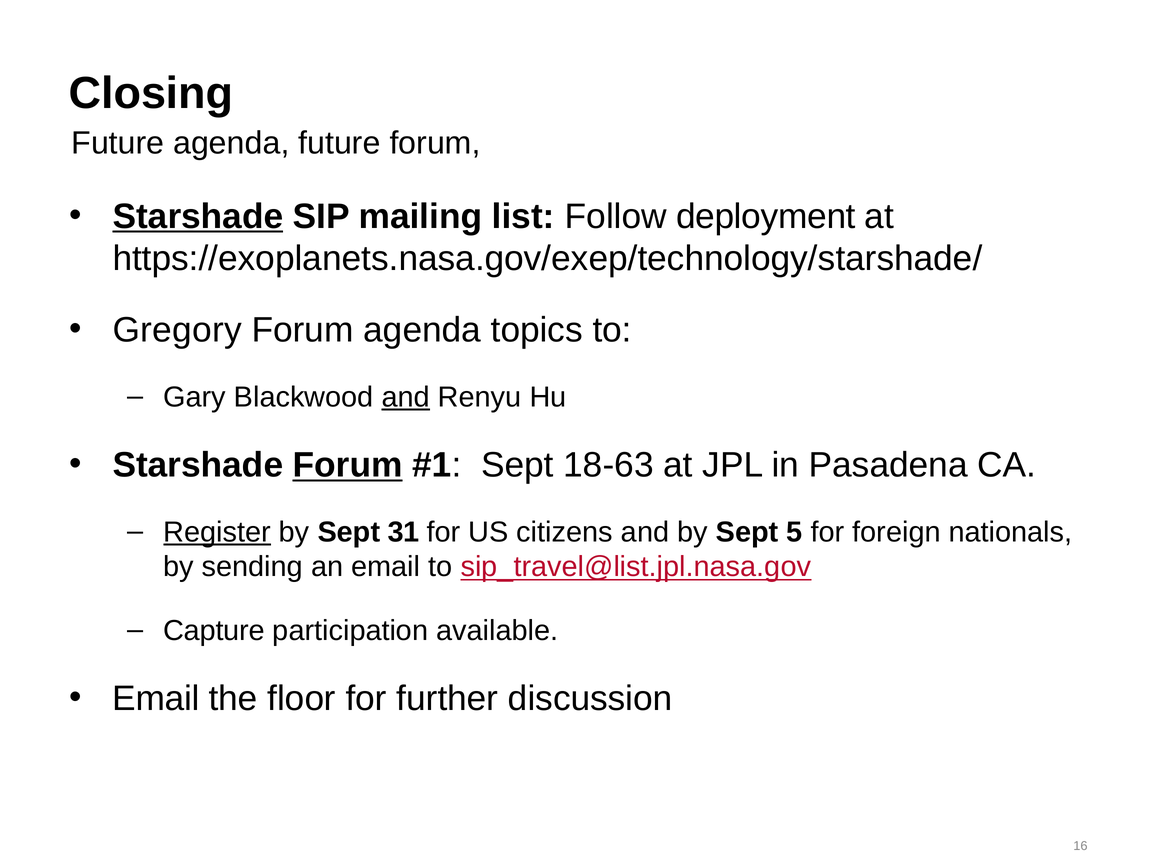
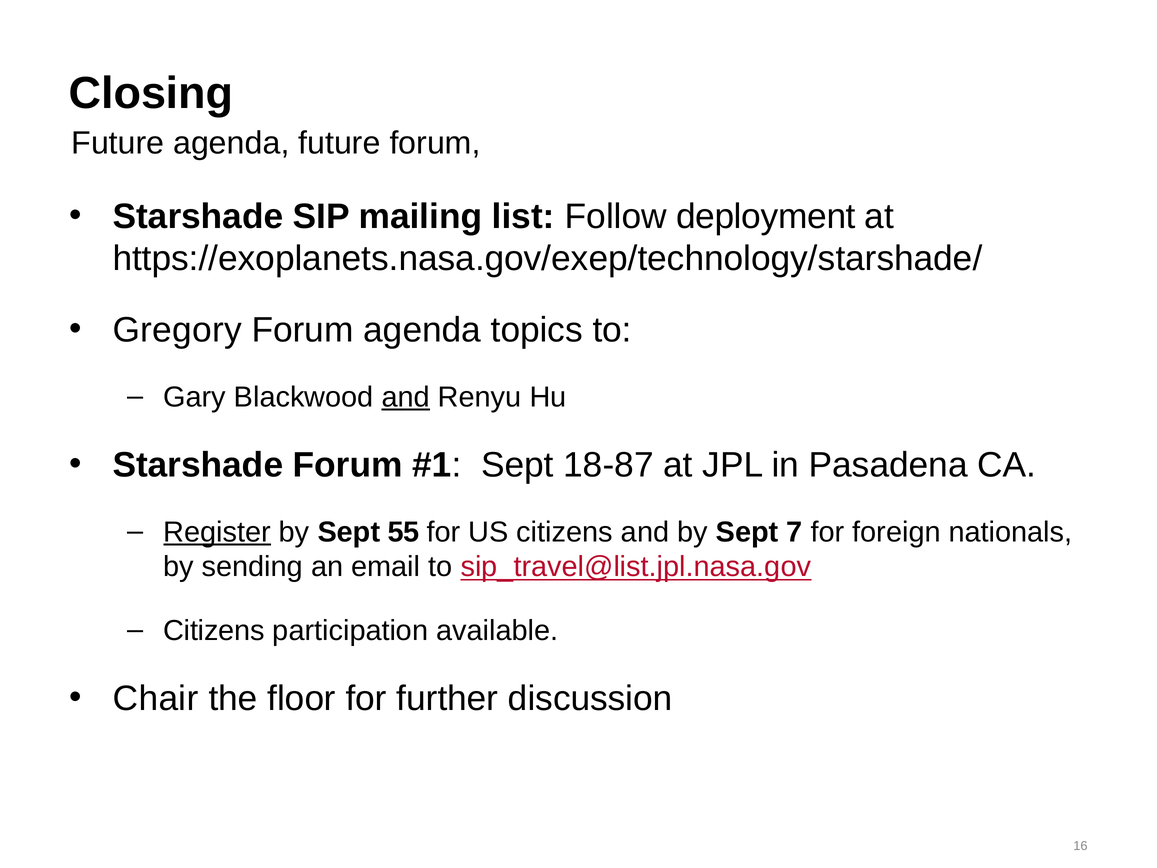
Starshade at (198, 216) underline: present -> none
Forum at (348, 465) underline: present -> none
18-63: 18-63 -> 18-87
31: 31 -> 55
5: 5 -> 7
Capture at (214, 630): Capture -> Citizens
Email at (156, 698): Email -> Chair
